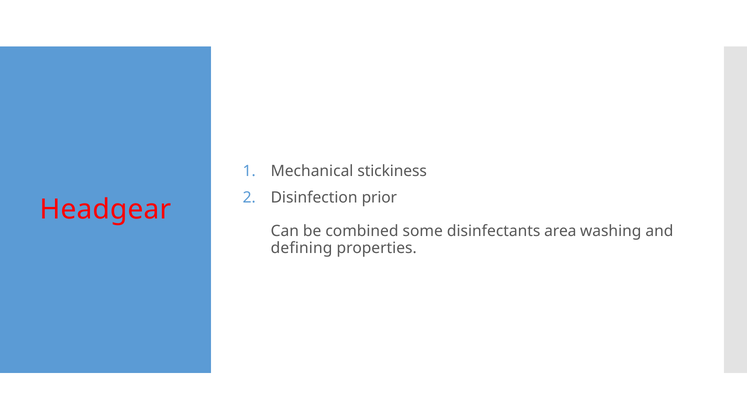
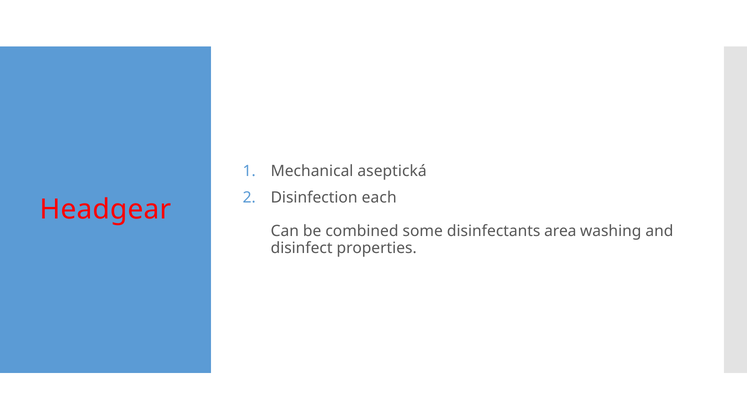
stickiness: stickiness -> aseptická
prior: prior -> each
defining: defining -> disinfect
